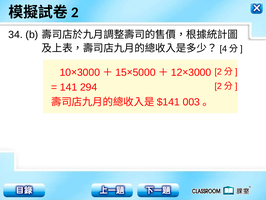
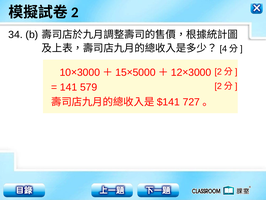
294: 294 -> 579
003: 003 -> 727
